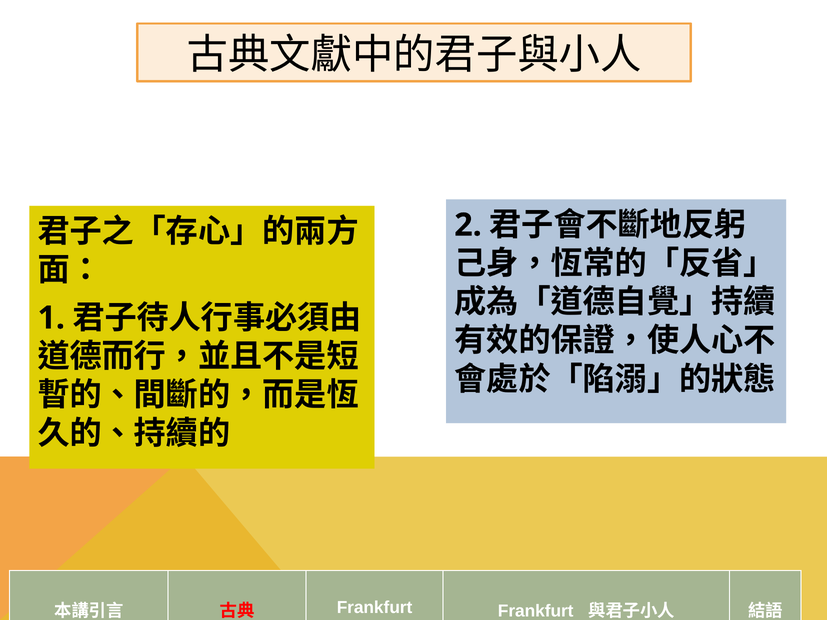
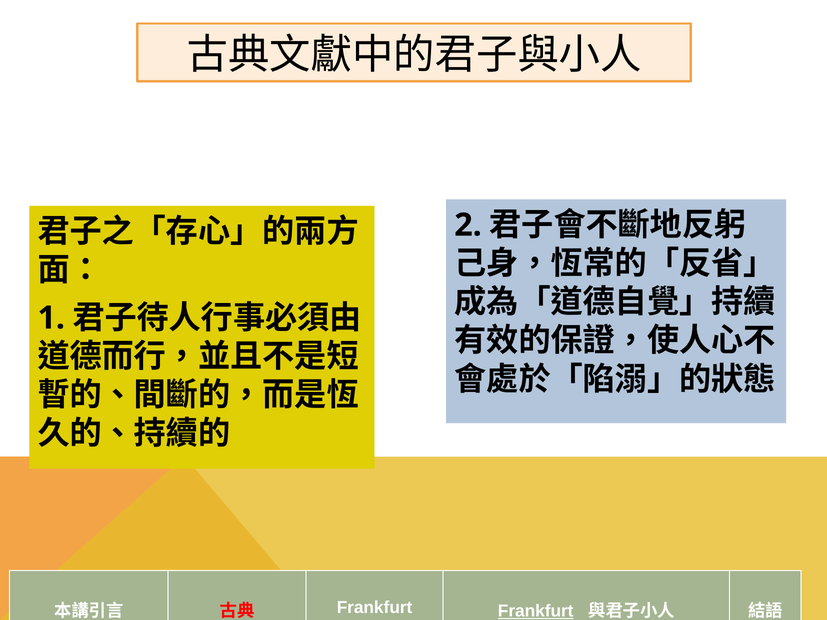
Frankfurt at (536, 611) underline: none -> present
